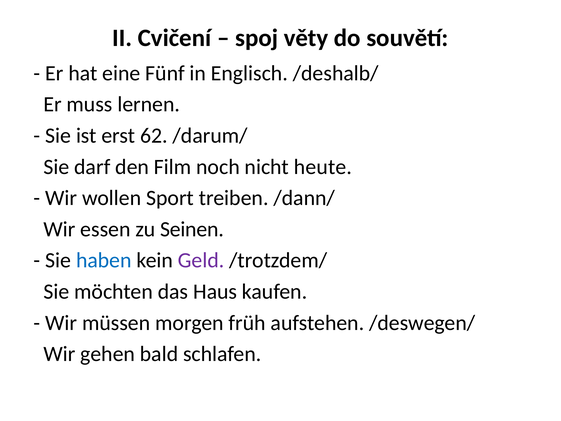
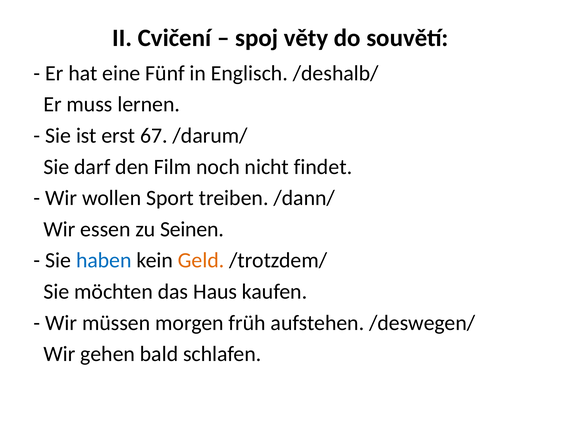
62: 62 -> 67
heute: heute -> findet
Geld colour: purple -> orange
